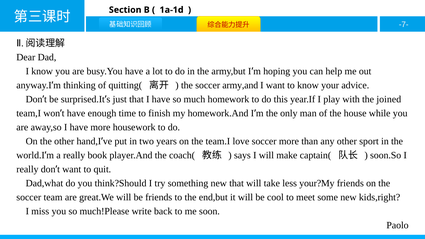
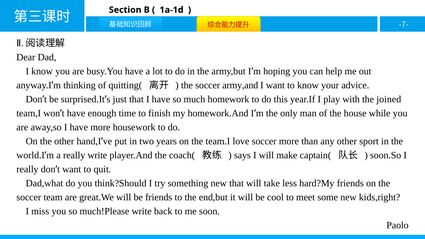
really book: book -> write
your?My: your?My -> hard?My
